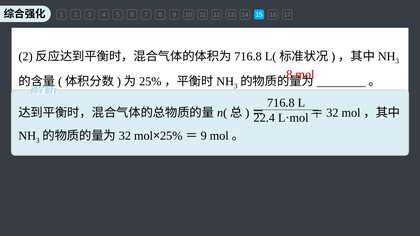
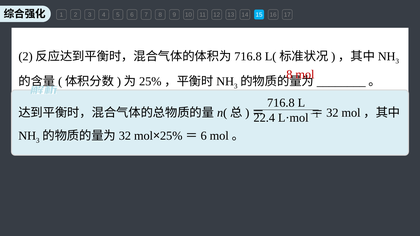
9 at (204, 136): 9 -> 6
